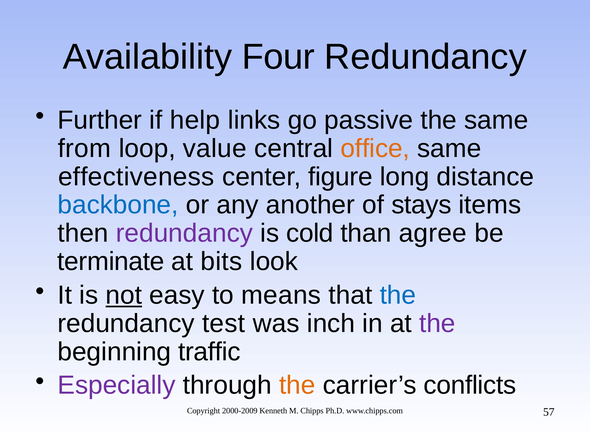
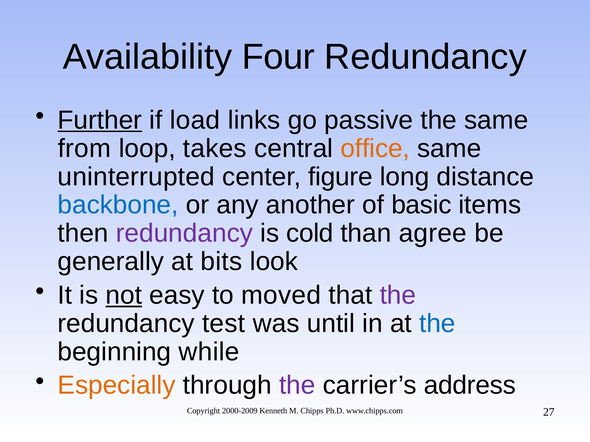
Further underline: none -> present
help: help -> load
value: value -> takes
effectiveness: effectiveness -> uninterrupted
stays: stays -> basic
terminate: terminate -> generally
means: means -> moved
the at (398, 295) colour: blue -> purple
inch: inch -> until
the at (437, 324) colour: purple -> blue
traffic: traffic -> while
Especially colour: purple -> orange
the at (297, 386) colour: orange -> purple
conflicts: conflicts -> address
57: 57 -> 27
